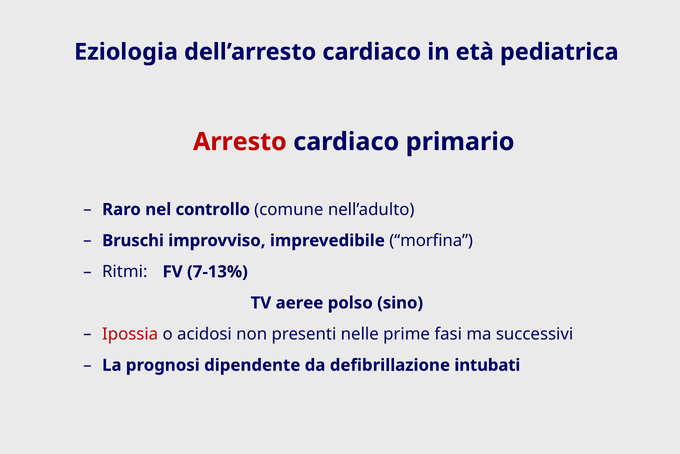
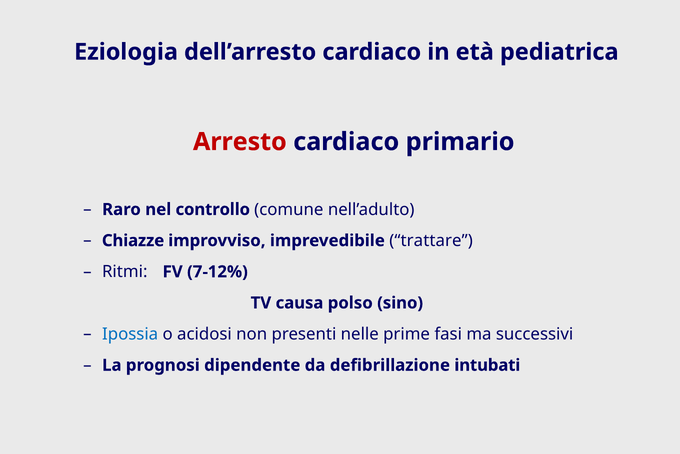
Bruschi: Bruschi -> Chiazze
morfina: morfina -> trattare
7-13%: 7-13% -> 7-12%
aeree: aeree -> causa
Ipossia colour: red -> blue
